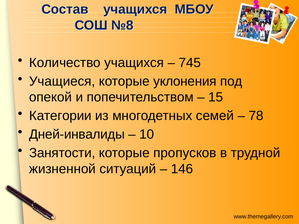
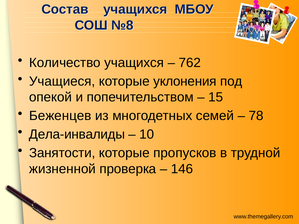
745: 745 -> 762
Категории: Категории -> Беженцев
Дней-инвалиды: Дней-инвалиды -> Дела-инвалиды
ситуаций: ситуаций -> проверка
